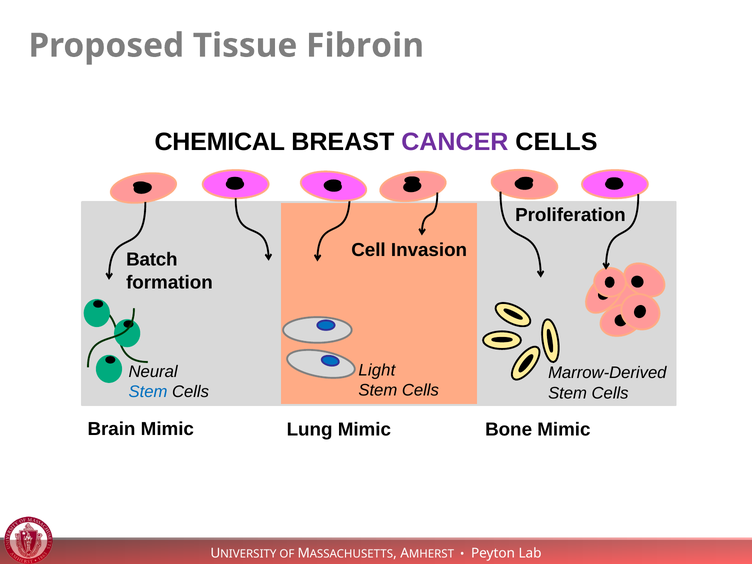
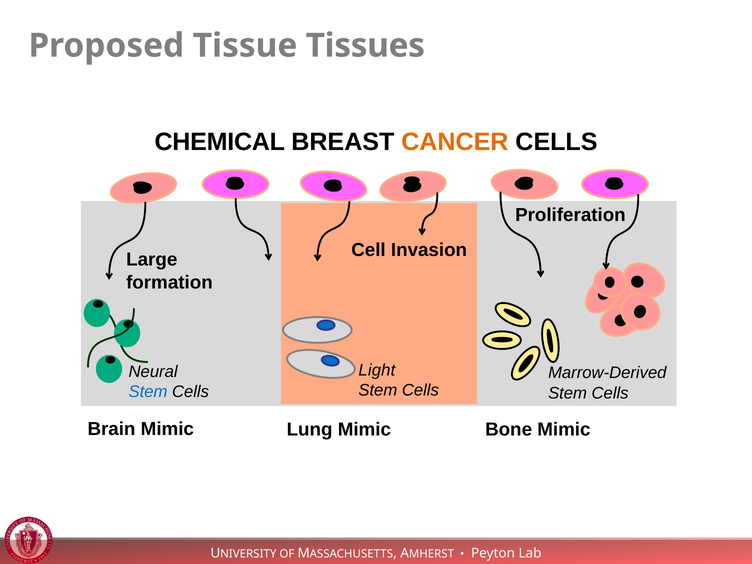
Fibroin: Fibroin -> Tissues
CANCER colour: purple -> orange
Batch: Batch -> Large
